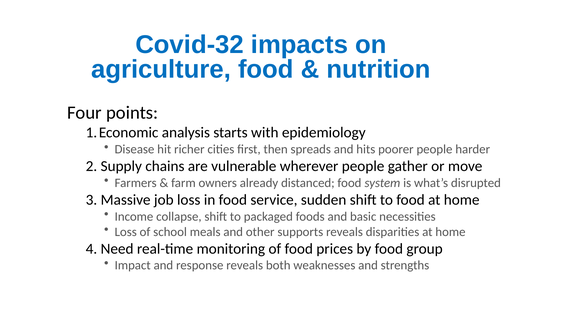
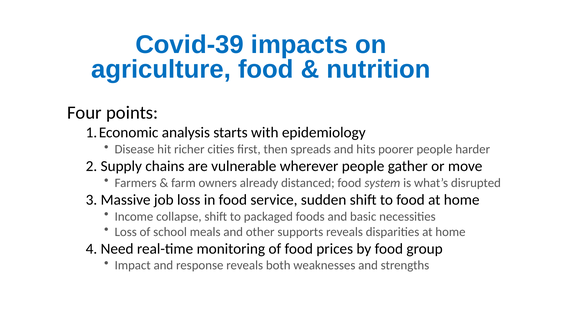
Covid-32: Covid-32 -> Covid-39
